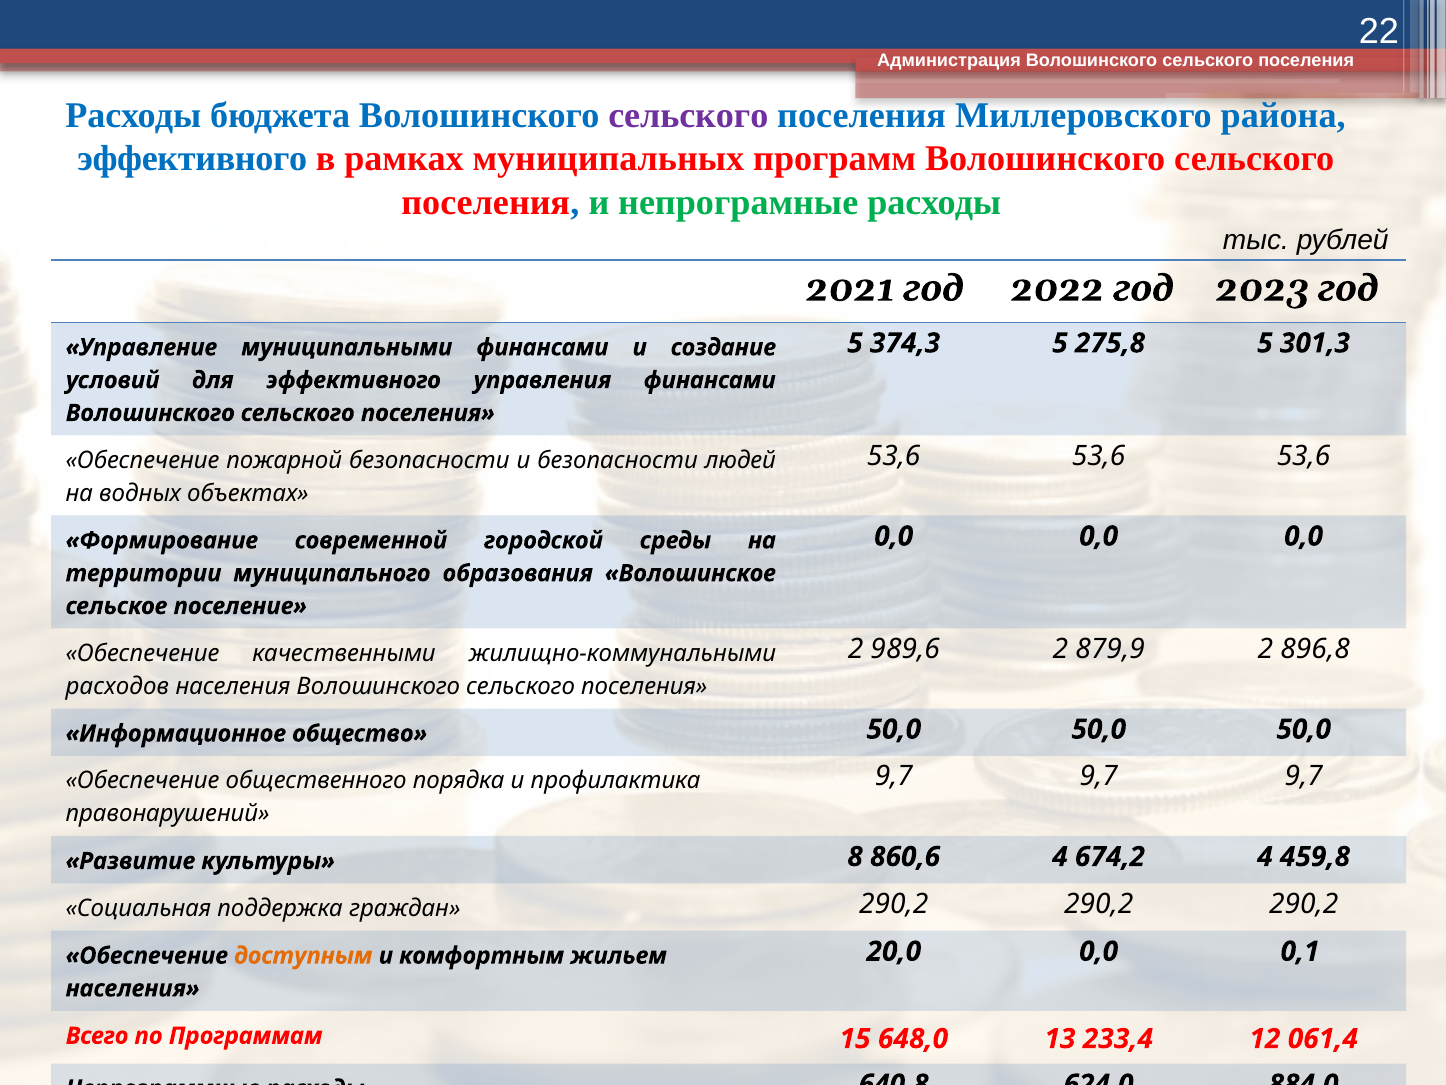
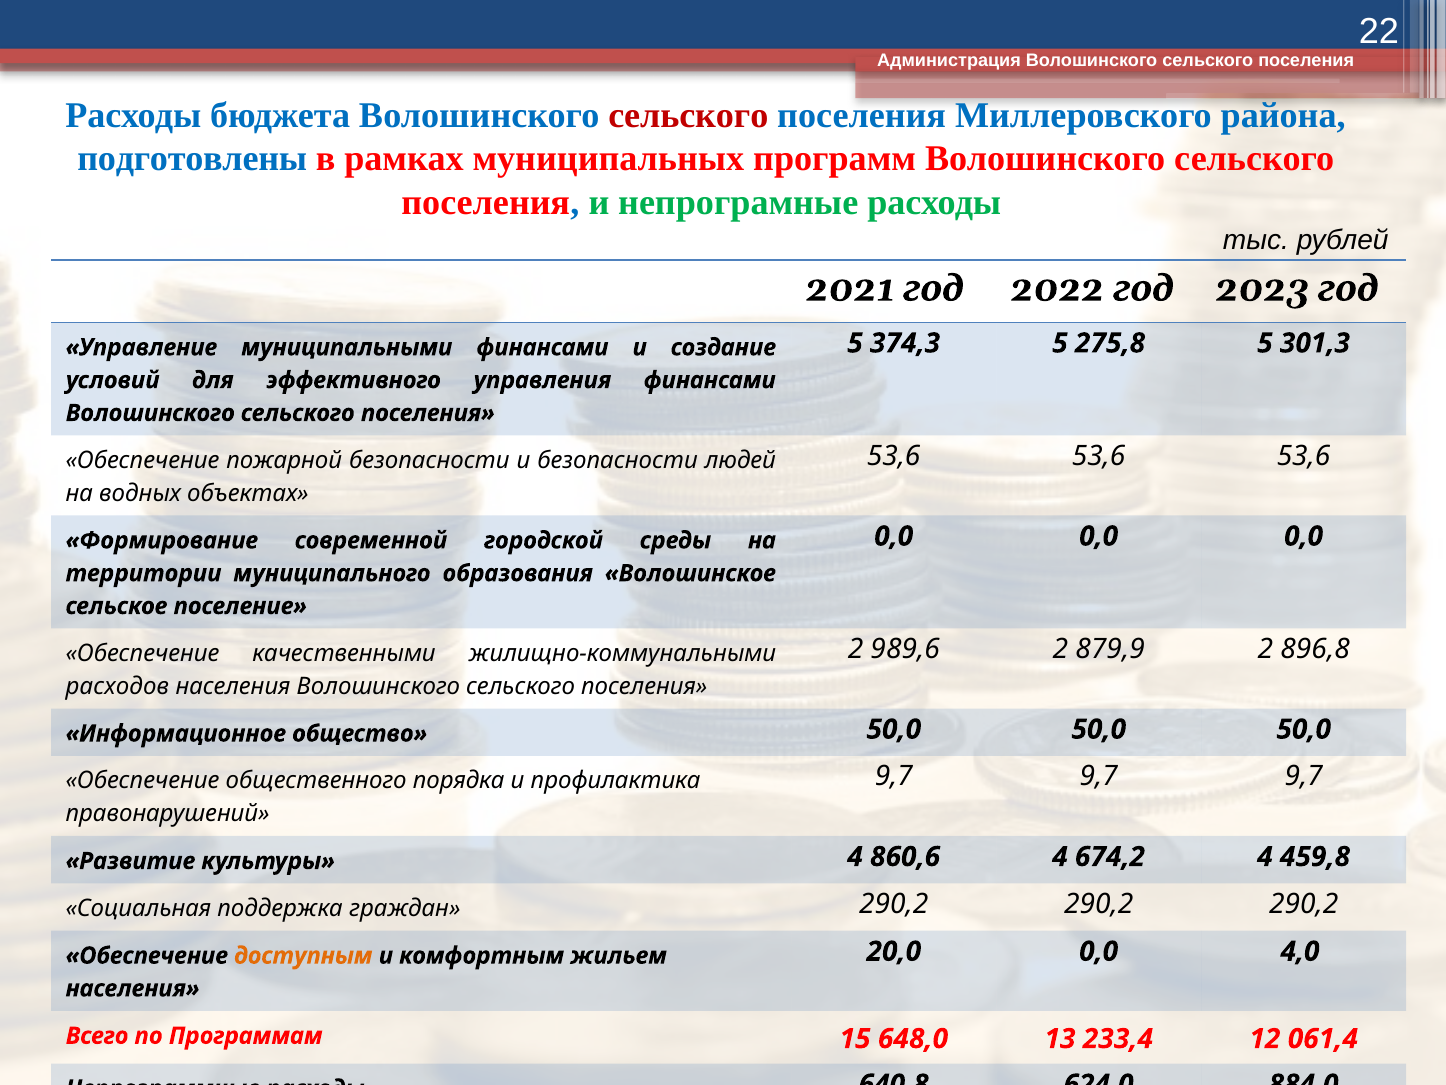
сельского at (688, 115) colour: purple -> red
эффективного at (192, 159): эффективного -> подготовлены
культуры 8: 8 -> 4
0,1: 0,1 -> 4,0
